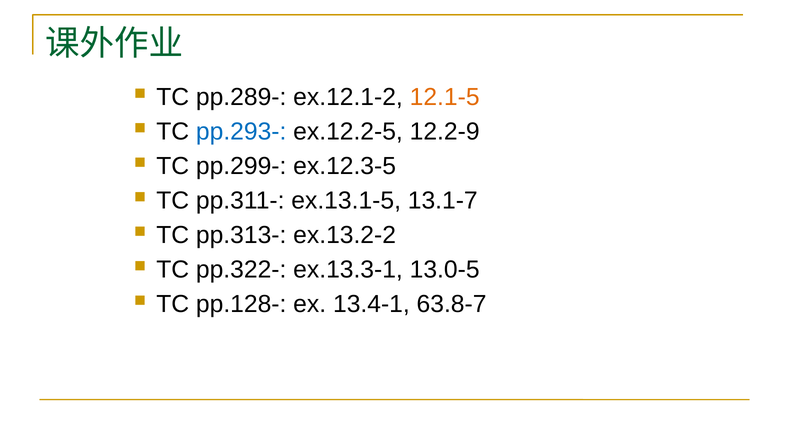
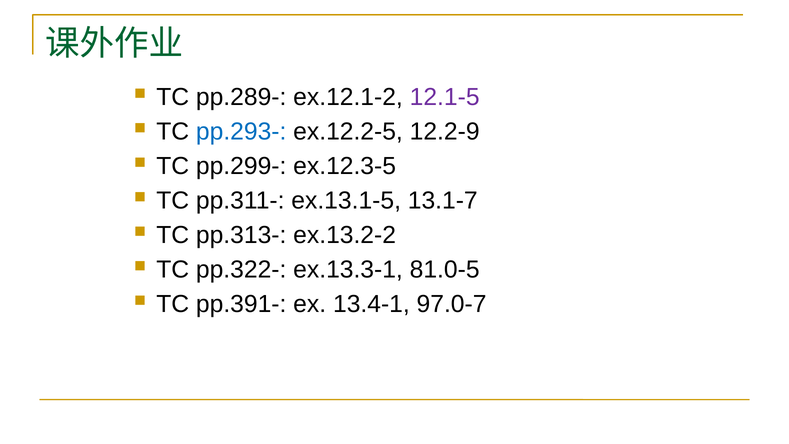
12.1-5 colour: orange -> purple
13.0-5: 13.0-5 -> 81.0-5
pp.128-: pp.128- -> pp.391-
63.8-7: 63.8-7 -> 97.0-7
